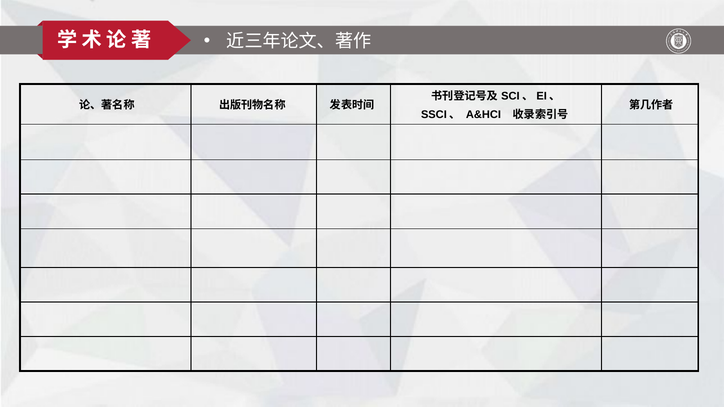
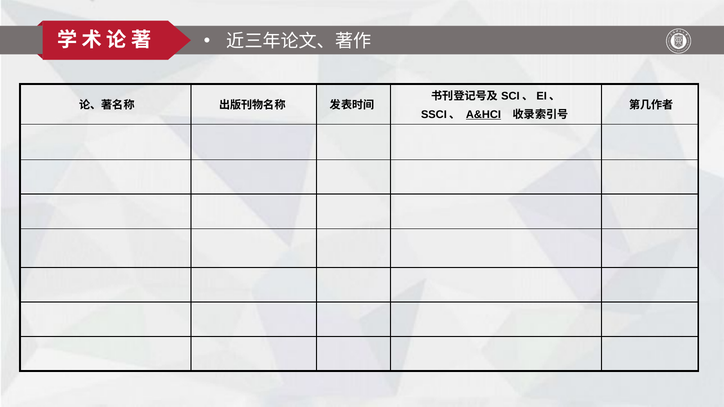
A&HCI underline: none -> present
